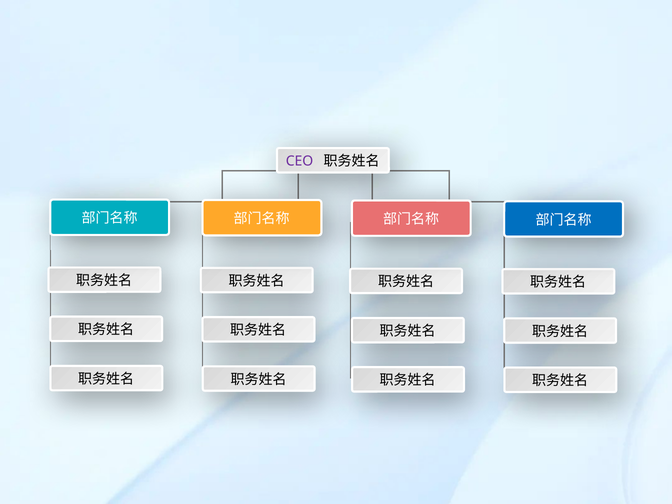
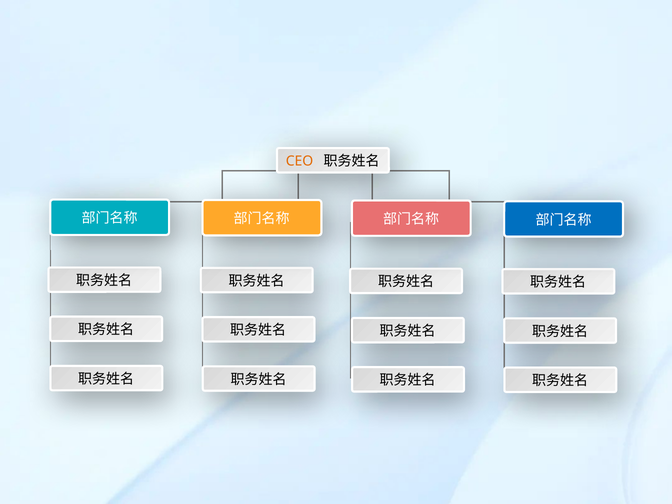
CEO colour: purple -> orange
